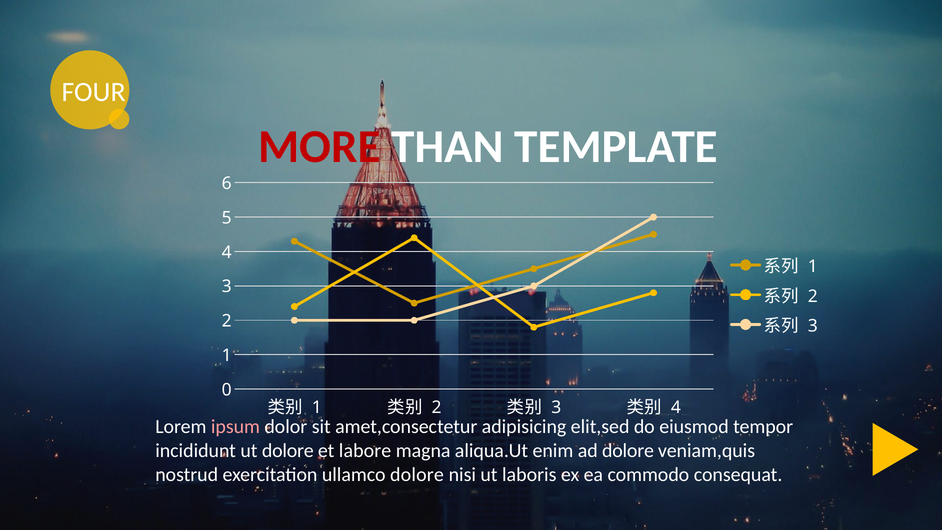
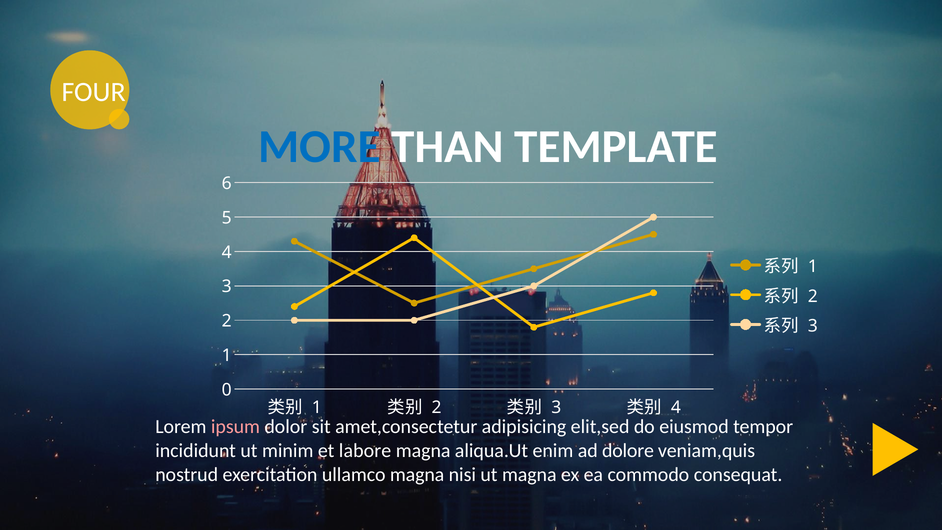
MORE colour: red -> blue
ut dolore: dolore -> minim
ullamco dolore: dolore -> magna
ut laboris: laboris -> magna
